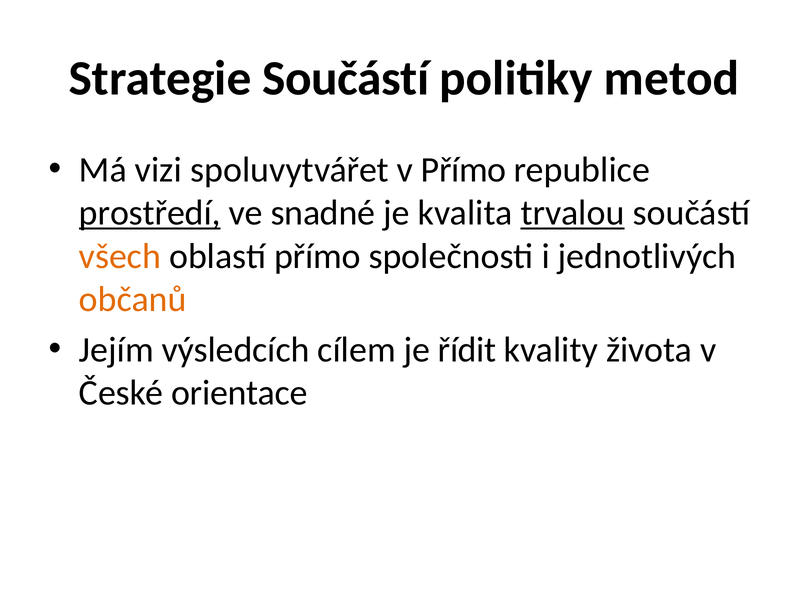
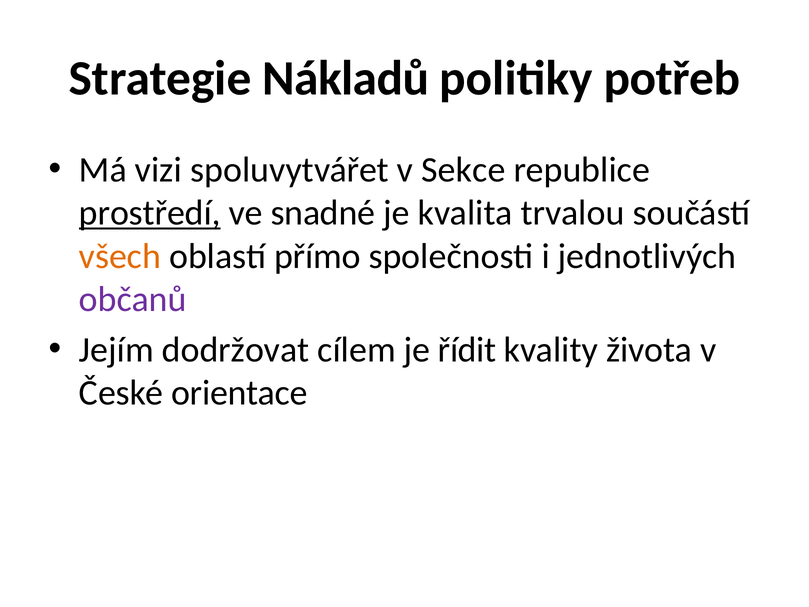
Strategie Součástí: Součástí -> Nákladů
metod: metod -> potřeb
v Přímo: Přímo -> Sekce
trvalou underline: present -> none
občanů colour: orange -> purple
výsledcích: výsledcích -> dodržovat
